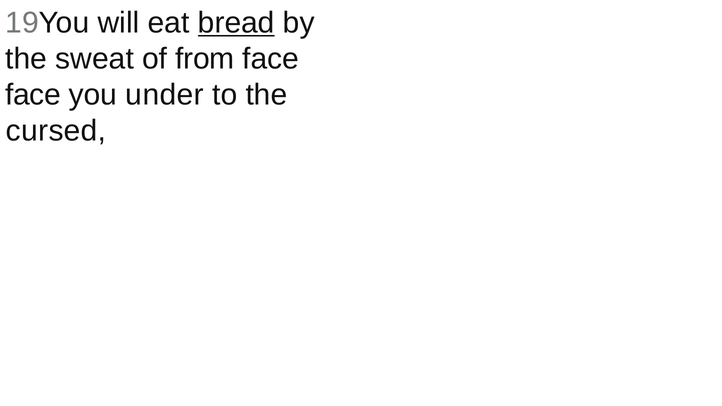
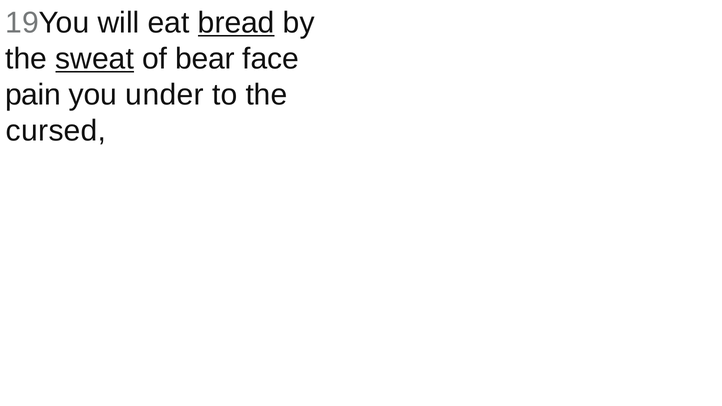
sweat underline: none -> present
from: from -> bear
face at (33, 95): face -> pain
